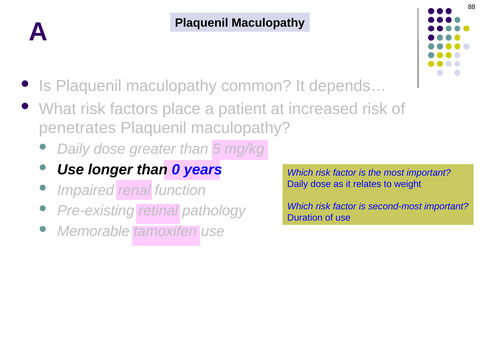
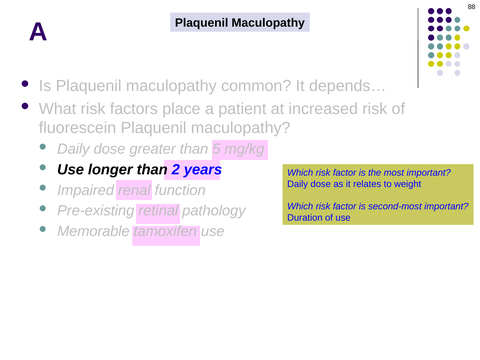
penetrates: penetrates -> fluorescein
0: 0 -> 2
